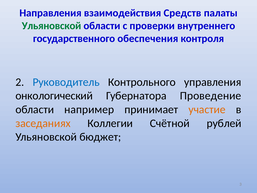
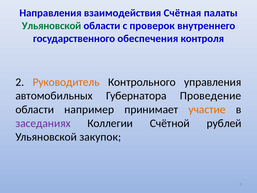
Средств: Средств -> Счётная
проверки: проверки -> проверок
Руководитель colour: blue -> orange
онкологический: онкологический -> автомобильных
заседаниях colour: orange -> purple
бюджет: бюджет -> закупок
